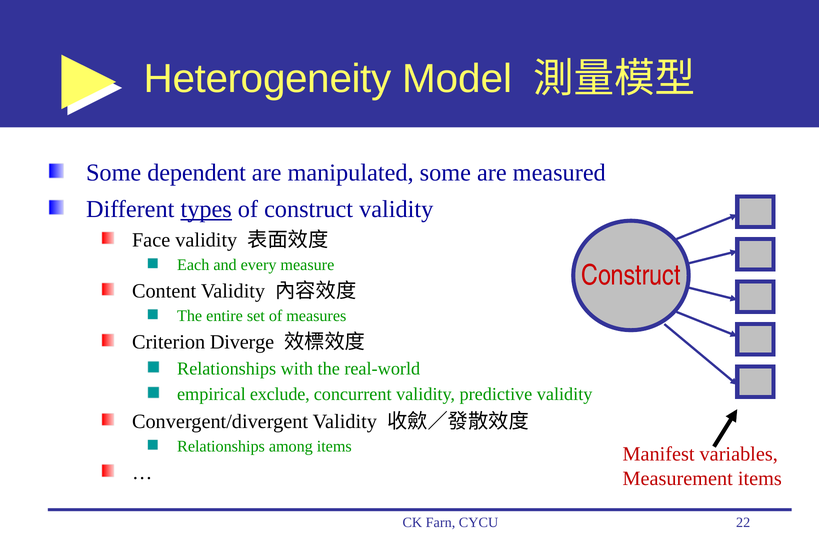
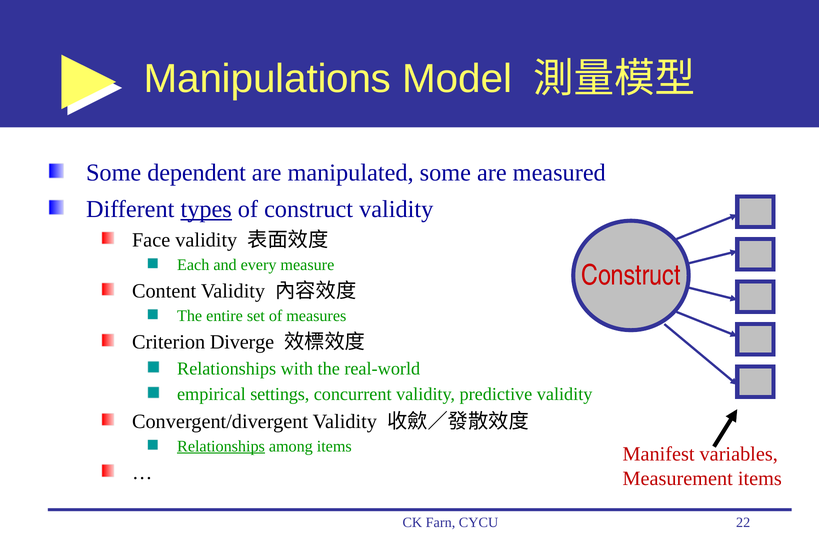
Heterogeneity: Heterogeneity -> Manipulations
exclude: exclude -> settings
Relationships at (221, 446) underline: none -> present
